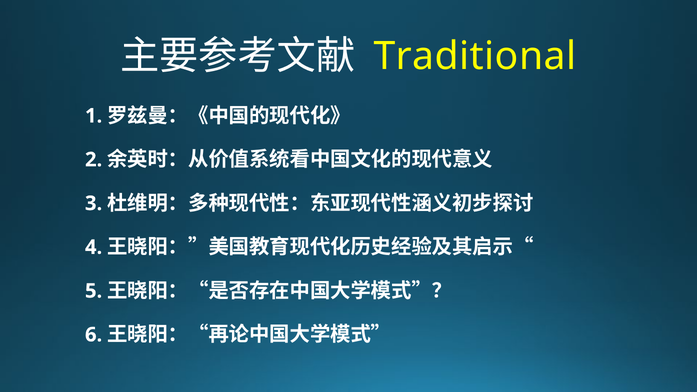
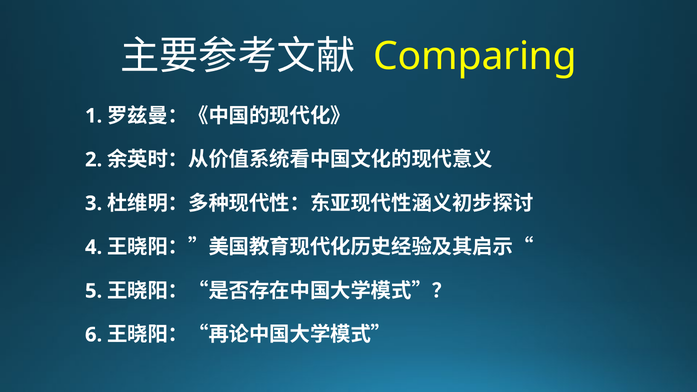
Traditional: Traditional -> Comparing
